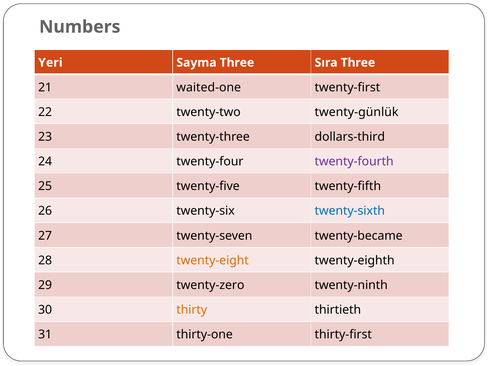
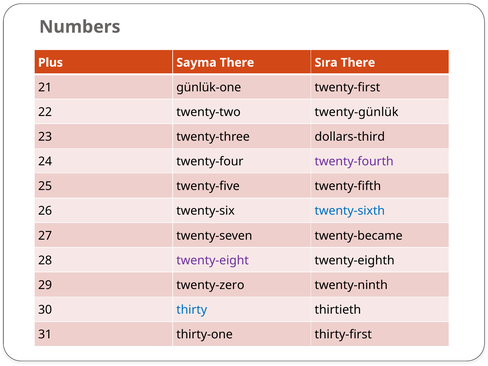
Yeri: Yeri -> Plus
Sayma Three: Three -> There
Sıra Three: Three -> There
waited-one: waited-one -> günlük-one
twenty-eight colour: orange -> purple
thirty colour: orange -> blue
